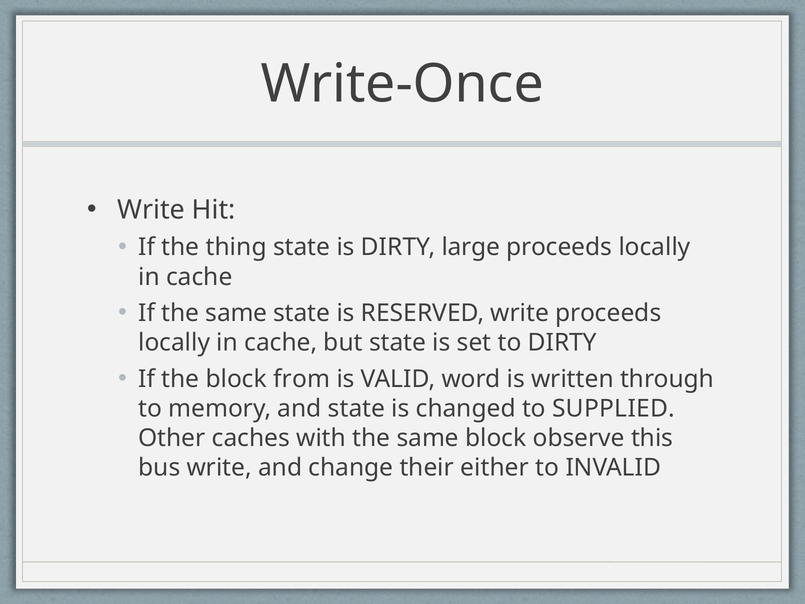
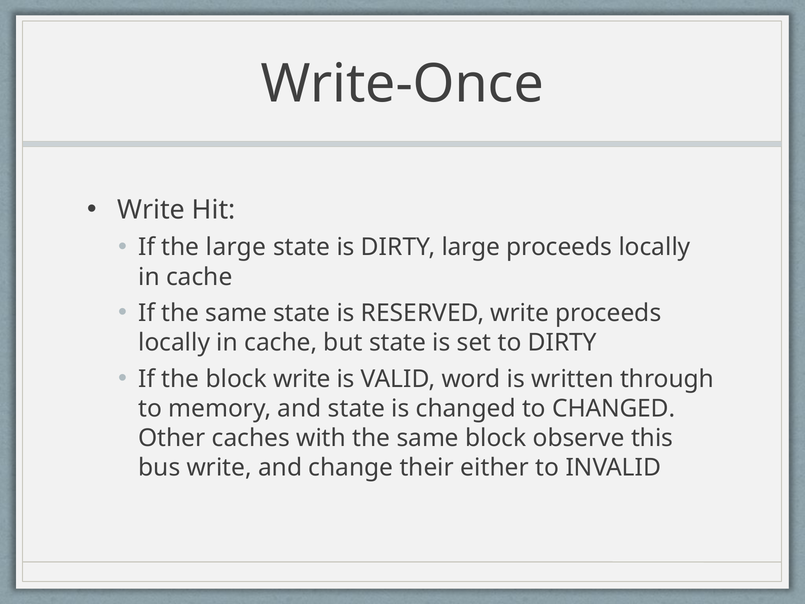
the thing: thing -> large
block from: from -> write
to SUPPLIED: SUPPLIED -> CHANGED
